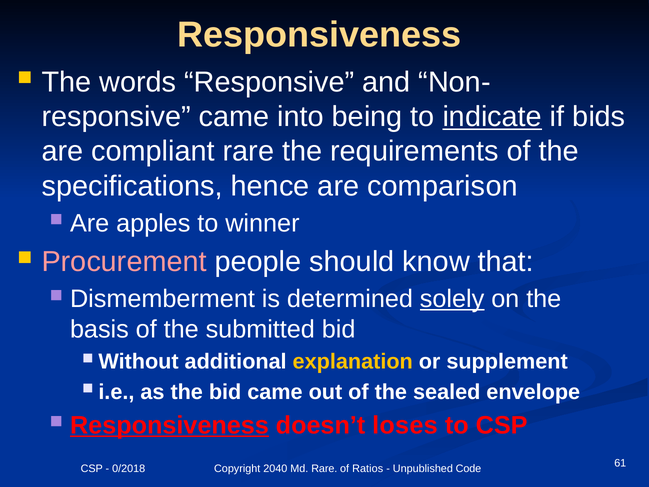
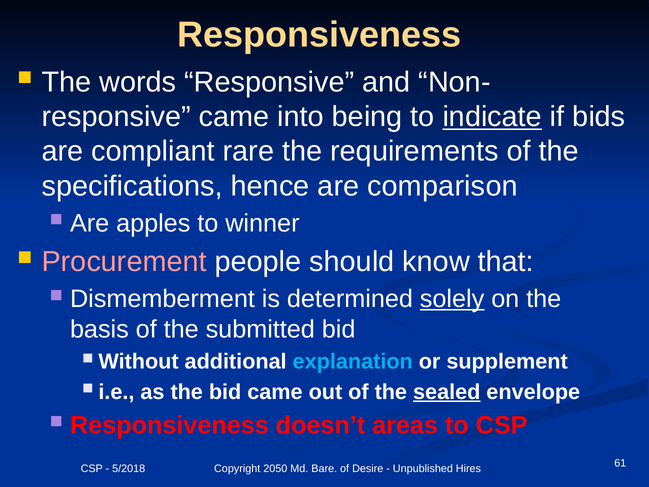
explanation colour: yellow -> light blue
sealed underline: none -> present
Responsiveness at (169, 425) underline: present -> none
loses: loses -> areas
0/2018: 0/2018 -> 5/2018
2040: 2040 -> 2050
Md Rare: Rare -> Bare
Ratios: Ratios -> Desire
Code: Code -> Hires
